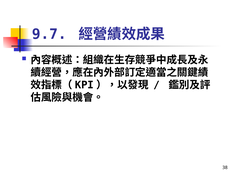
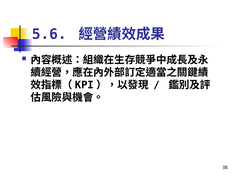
9.7: 9.7 -> 5.6
